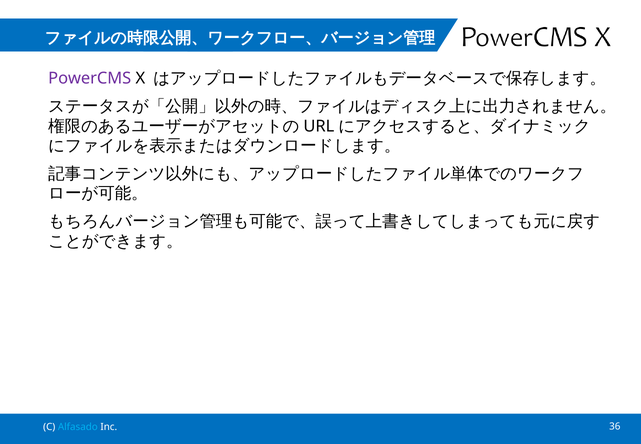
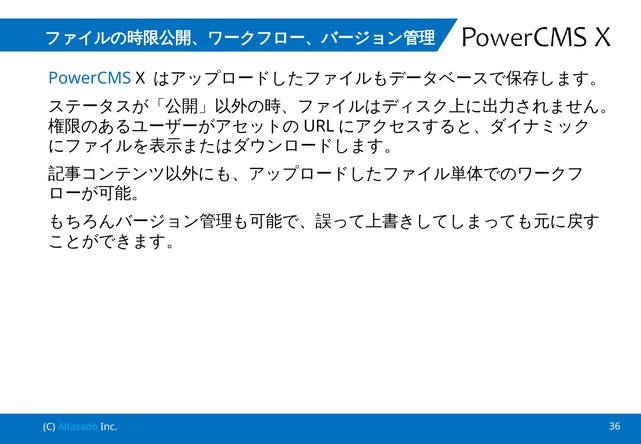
PowerCMS colour: purple -> blue
